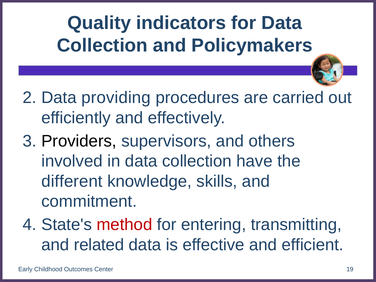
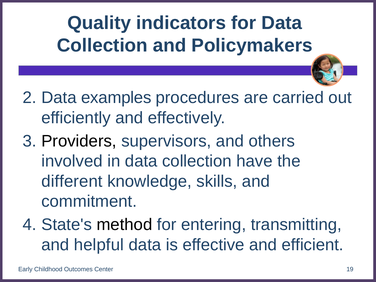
providing: providing -> examples
method colour: red -> black
related: related -> helpful
